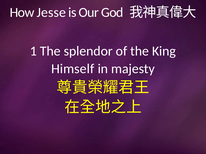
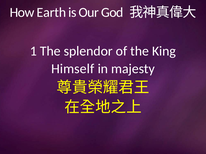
Jesse: Jesse -> Earth
